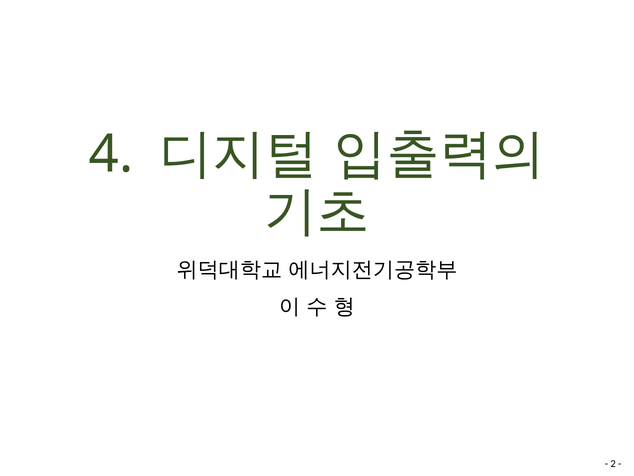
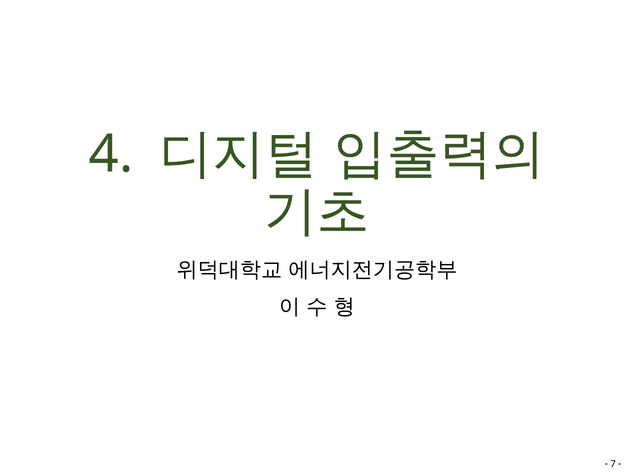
2: 2 -> 7
